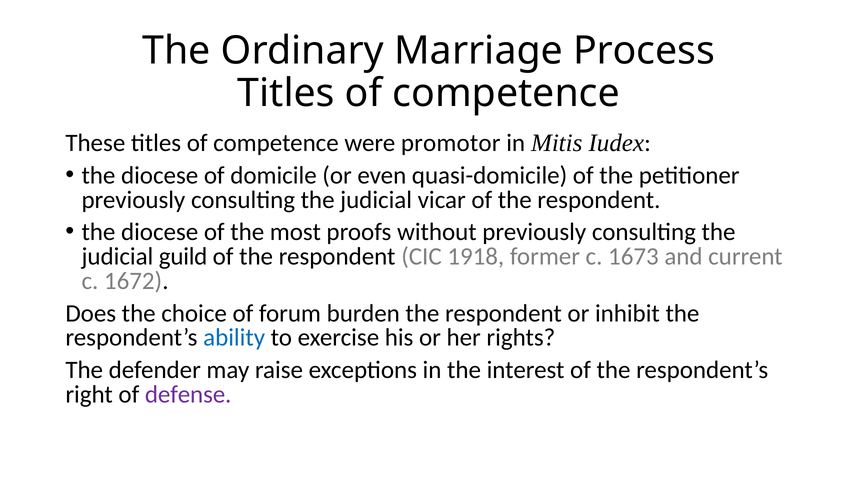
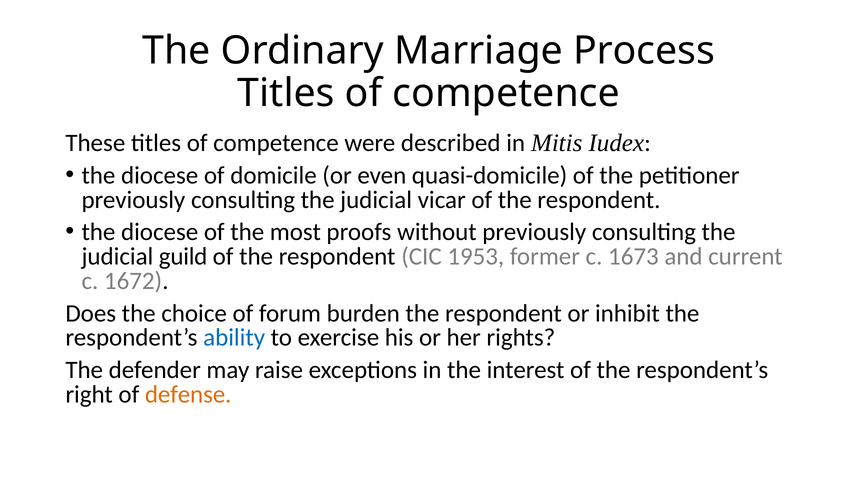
promotor: promotor -> described
1918: 1918 -> 1953
defense colour: purple -> orange
